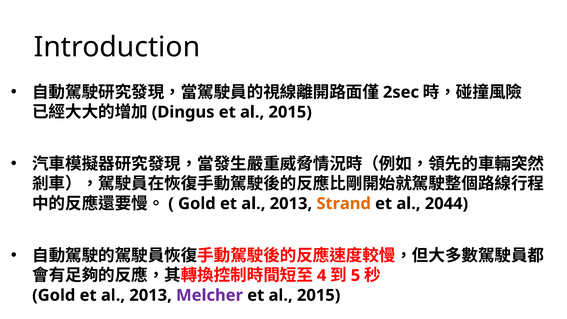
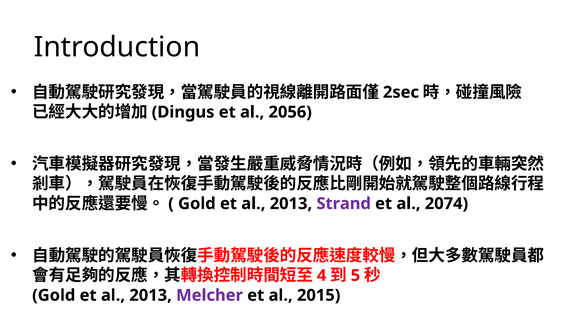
2015 at (290, 112): 2015 -> 2056
Strand colour: orange -> purple
2044: 2044 -> 2074
